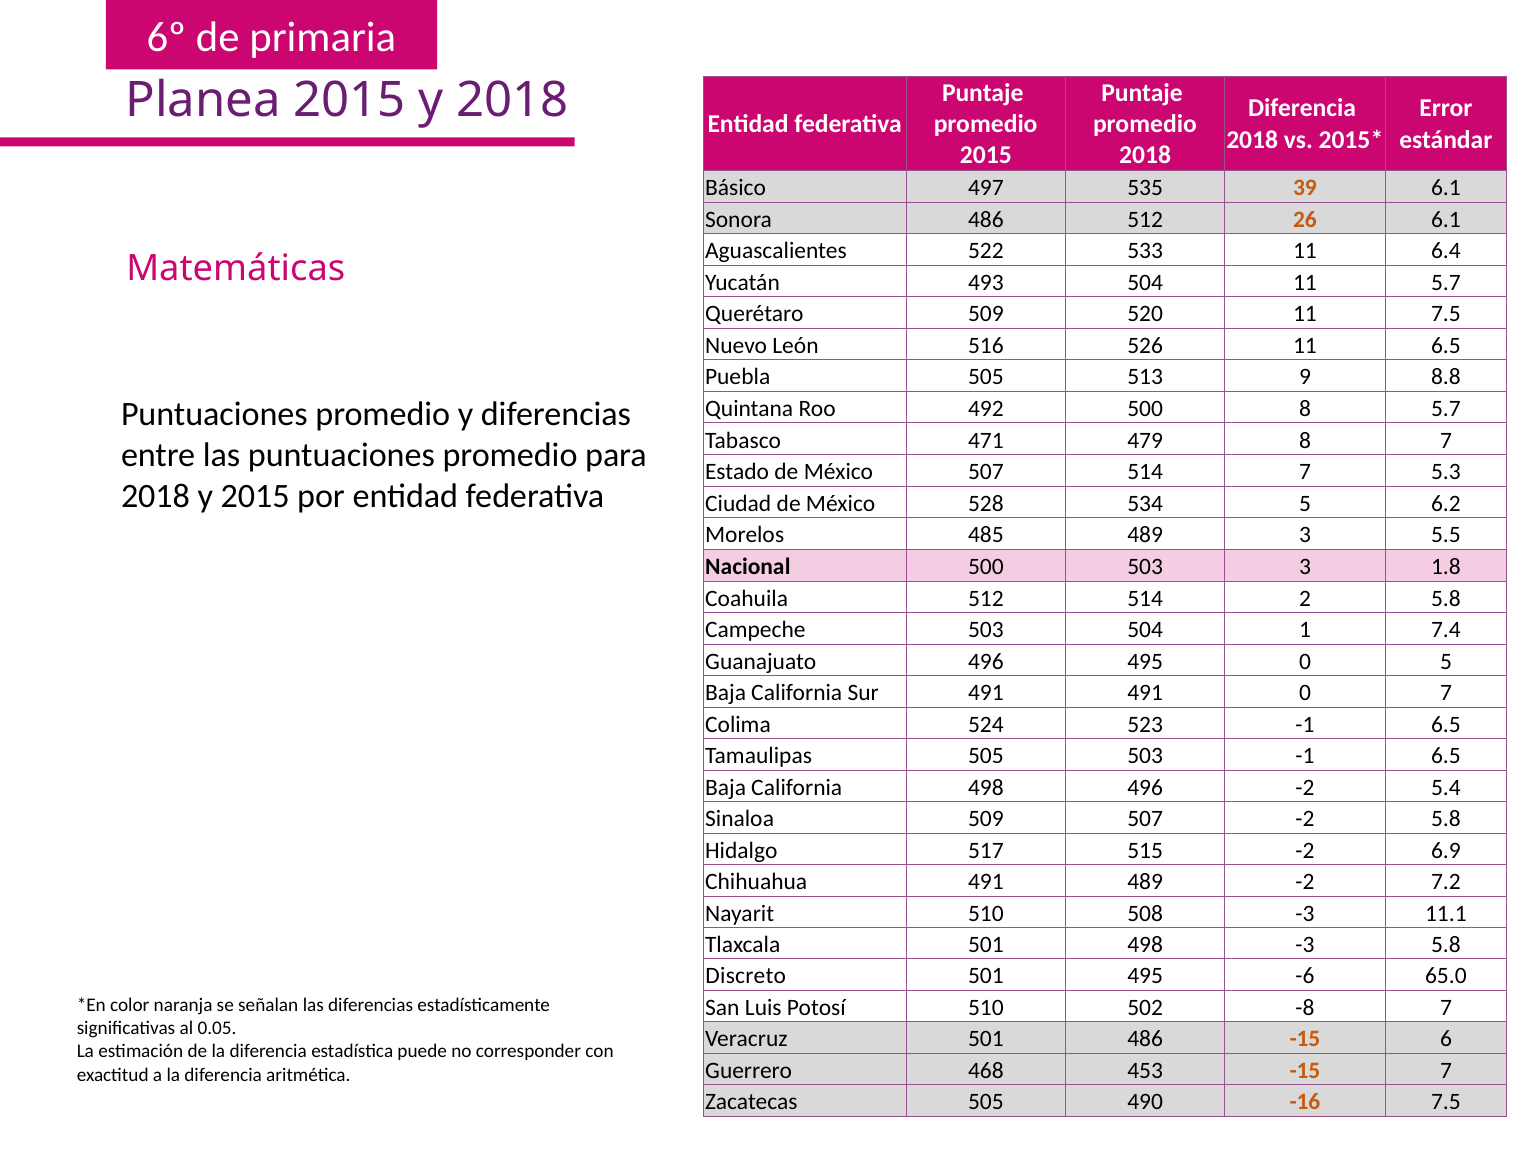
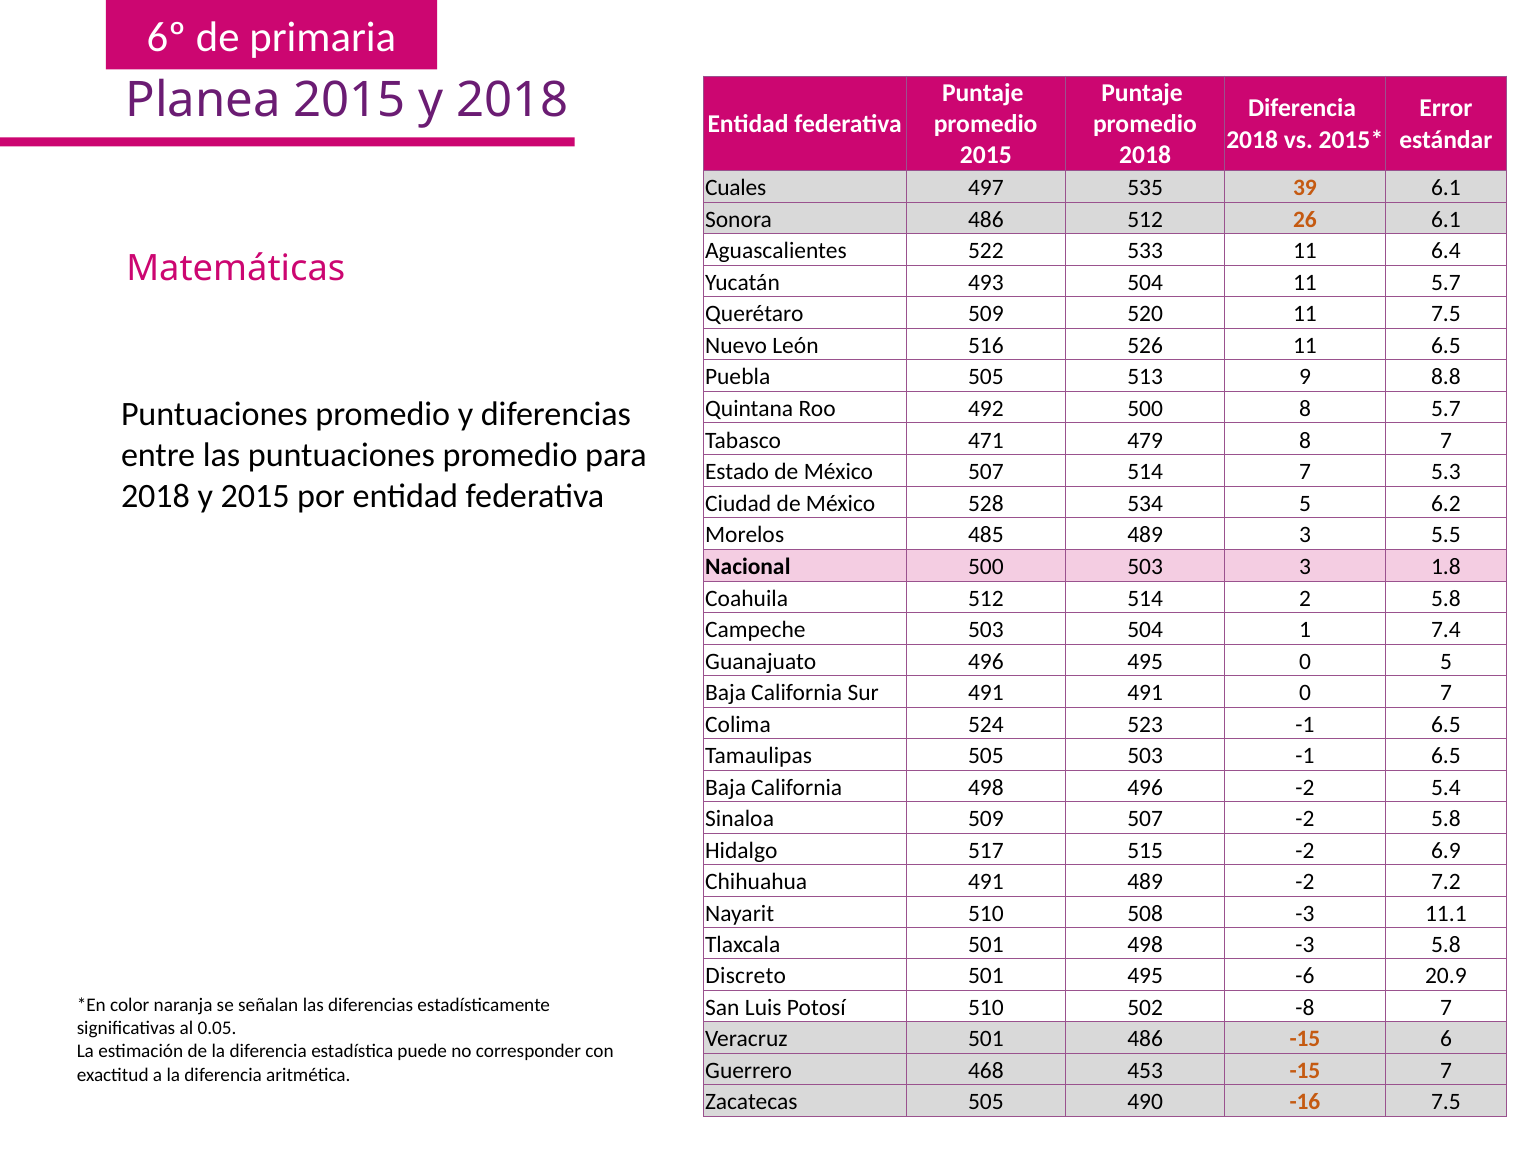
Básico: Básico -> Cuales
65.0: 65.0 -> 20.9
